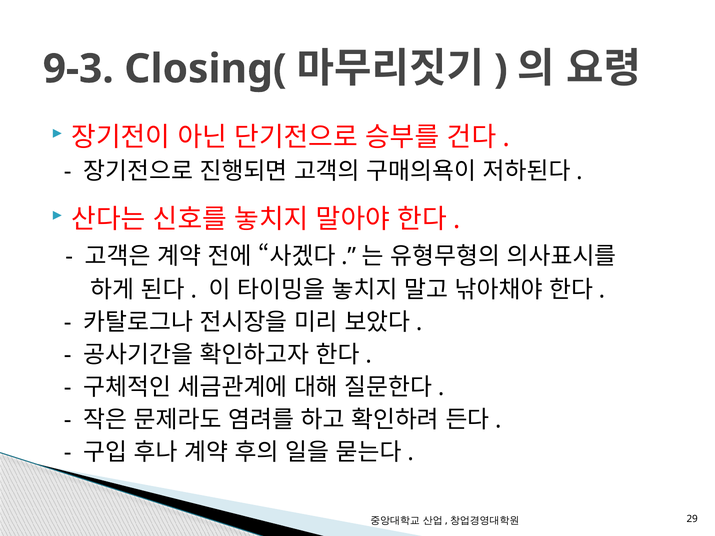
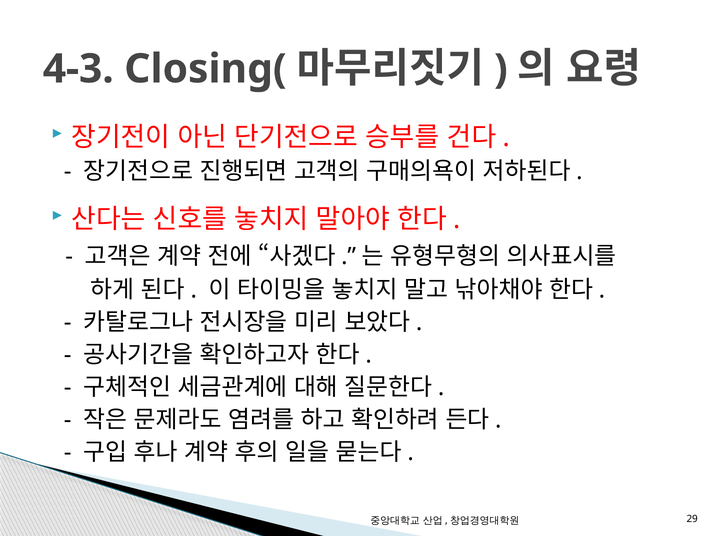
9-3: 9-3 -> 4-3
